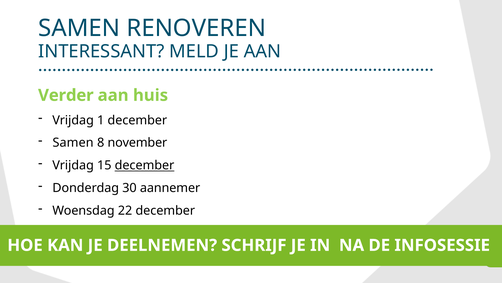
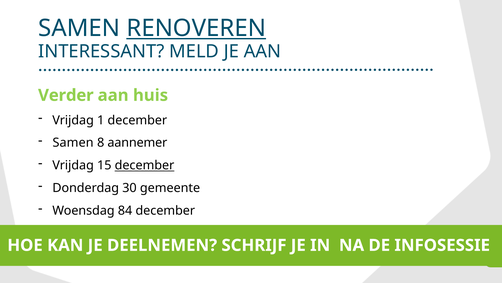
RENOVEREN underline: none -> present
november: november -> aannemer
aannemer: aannemer -> gemeente
22: 22 -> 84
